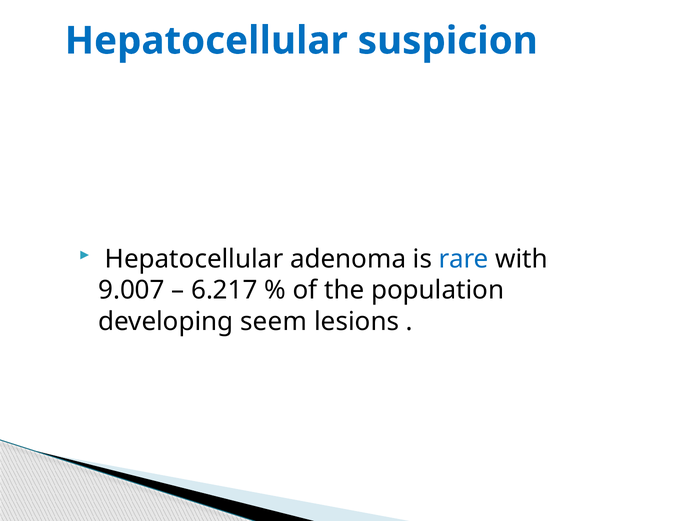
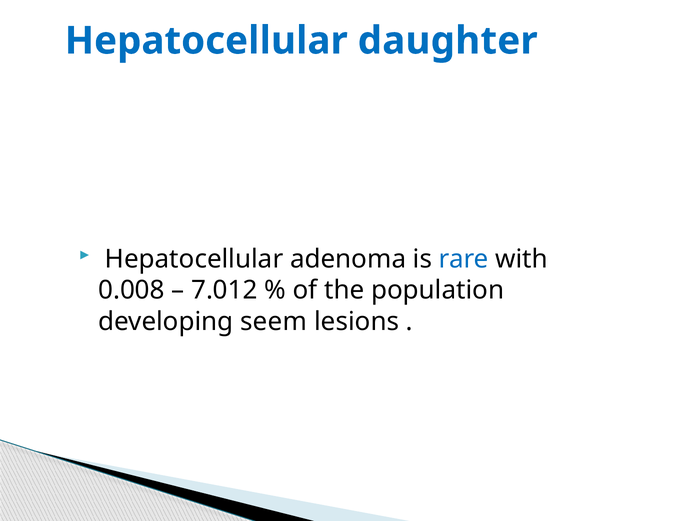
suspicion: suspicion -> daughter
9.007: 9.007 -> 0.008
6.217: 6.217 -> 7.012
